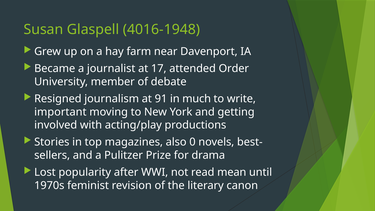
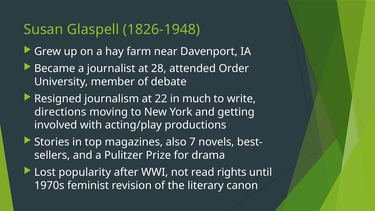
4016-1948: 4016-1948 -> 1826-1948
17: 17 -> 28
91: 91 -> 22
important: important -> directions
0: 0 -> 7
mean: mean -> rights
